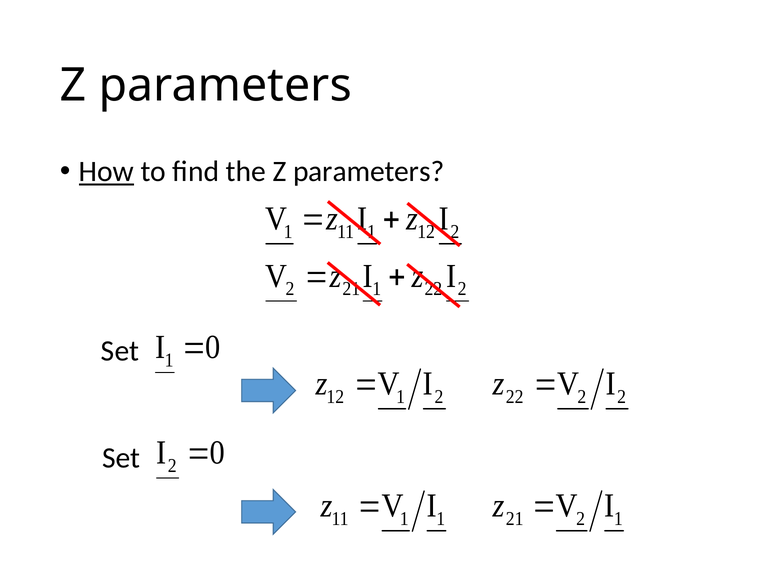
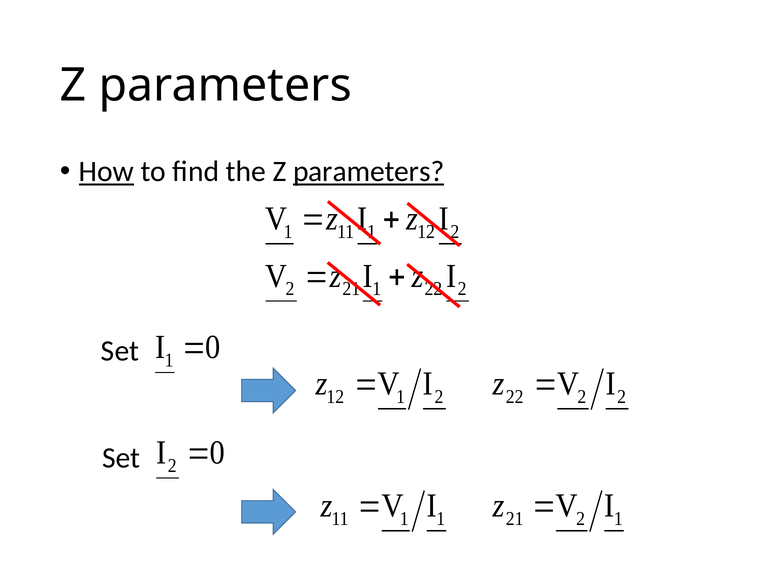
parameters at (369, 172) underline: none -> present
